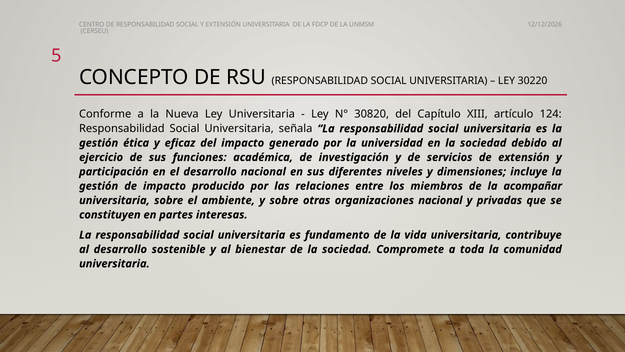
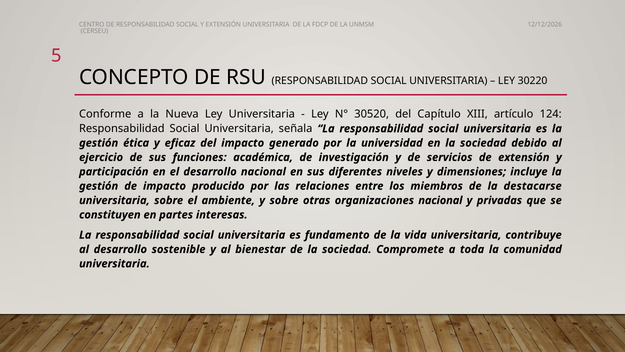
30820: 30820 -> 30520
acompañar: acompañar -> destacarse
